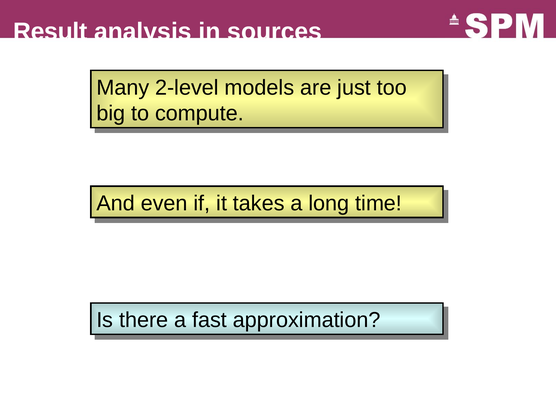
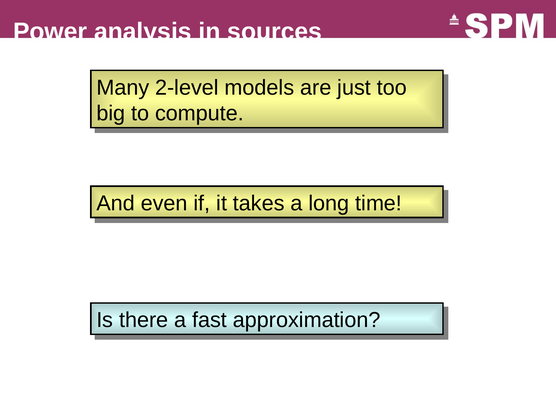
Result: Result -> Power
